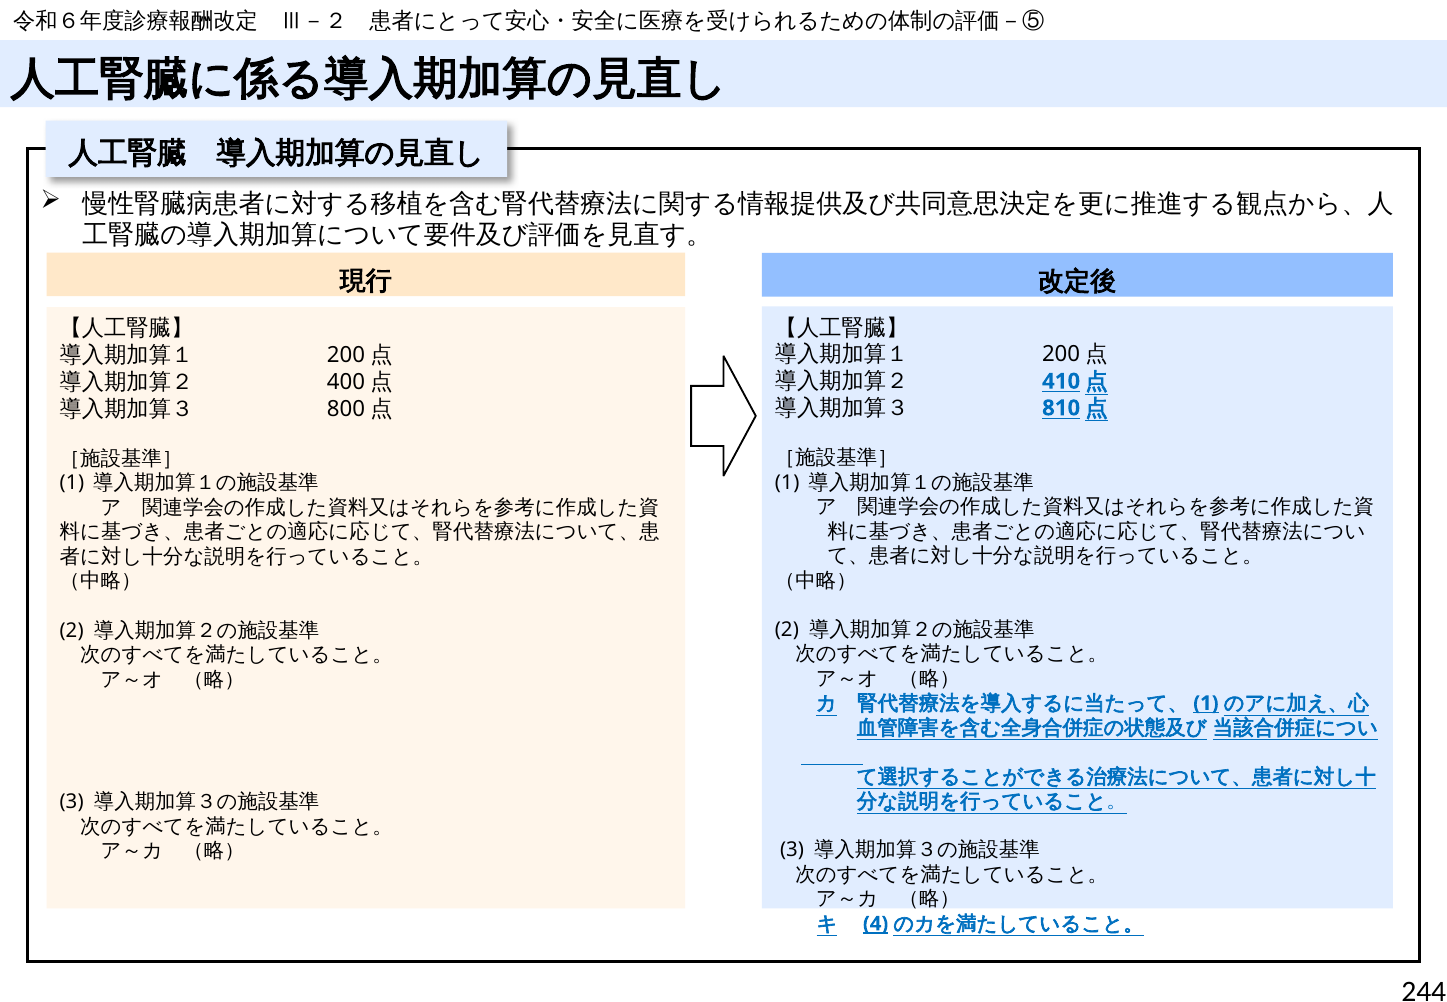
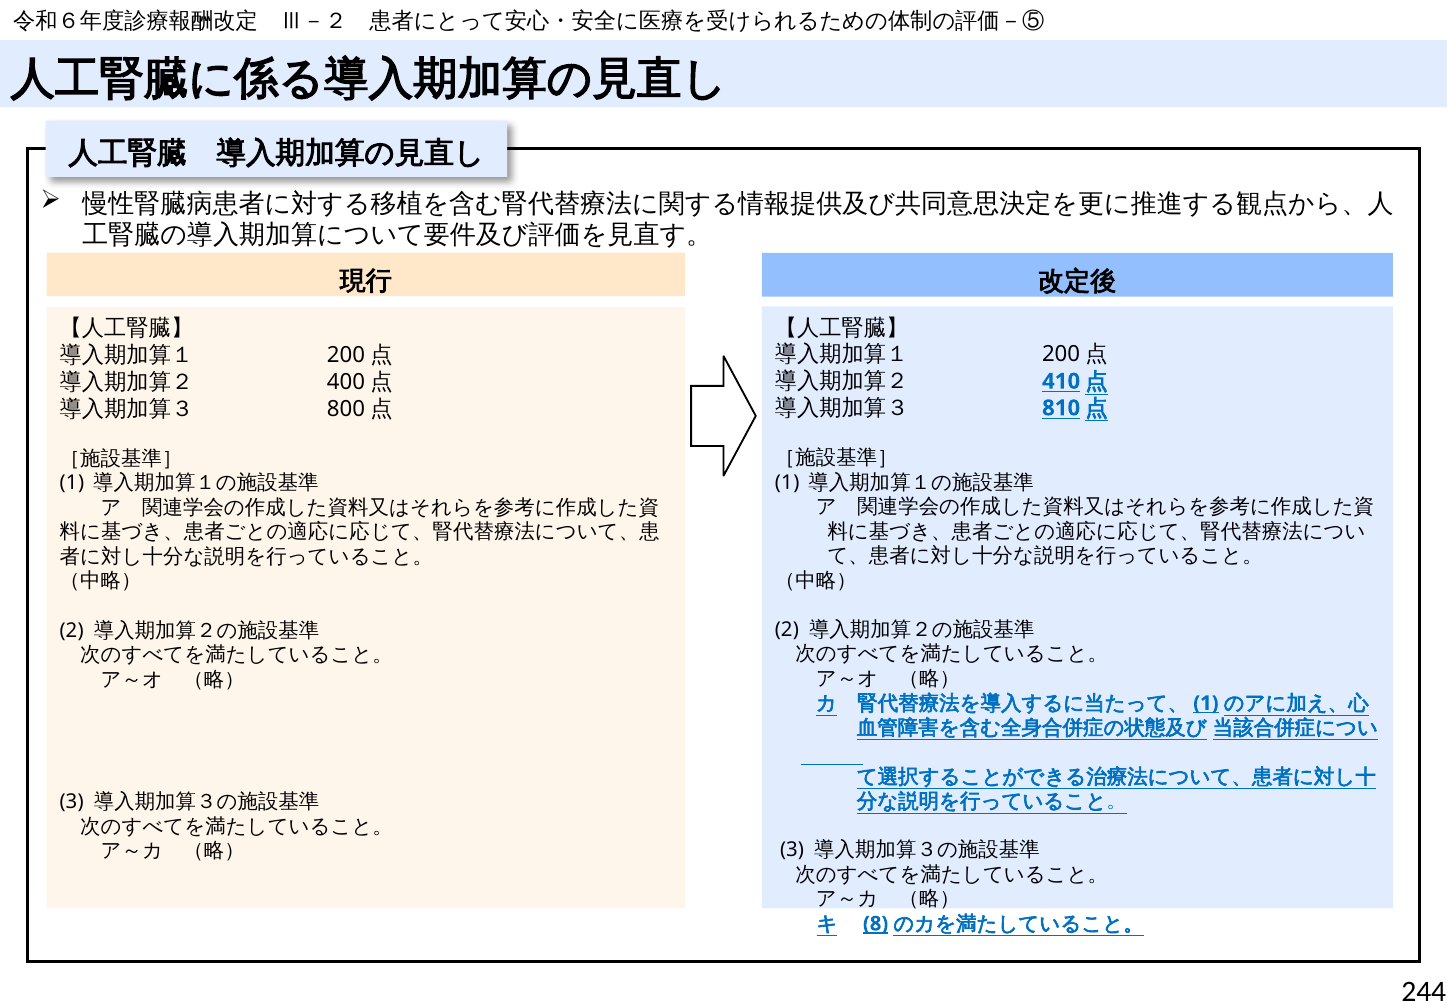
4: 4 -> 8
